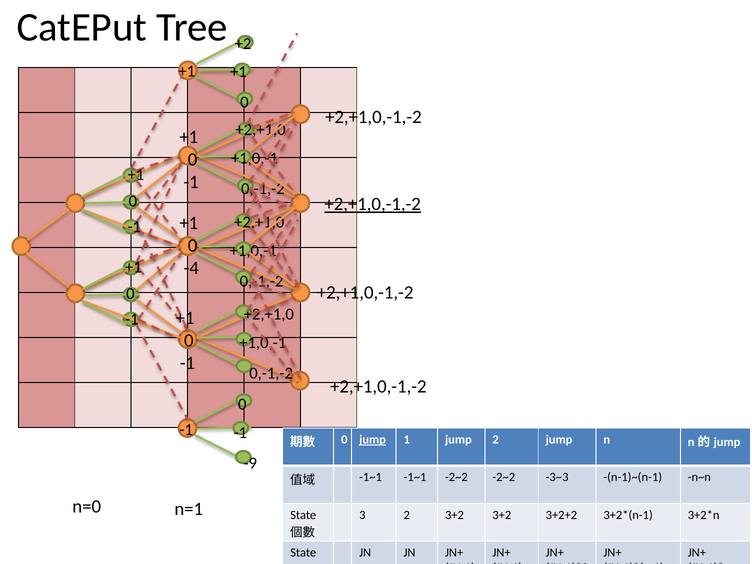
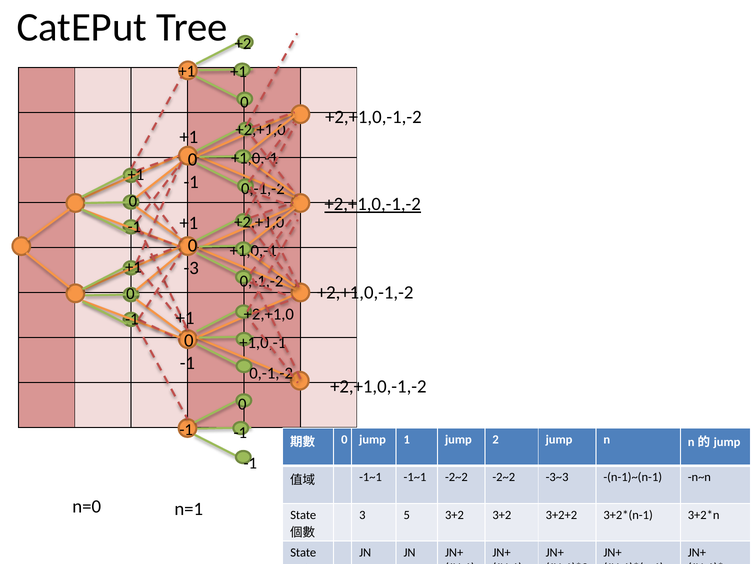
-4: -4 -> -3
jump at (373, 440) underline: present -> none
-9 at (250, 463): -9 -> -1
3 2: 2 -> 5
